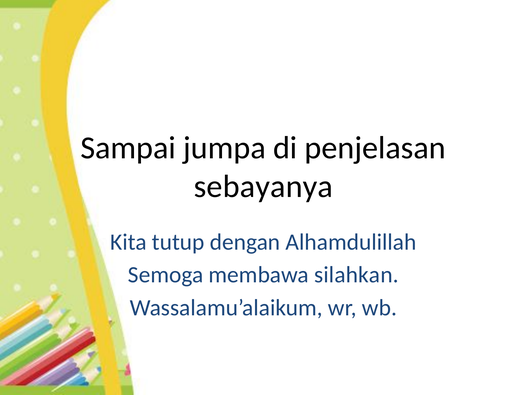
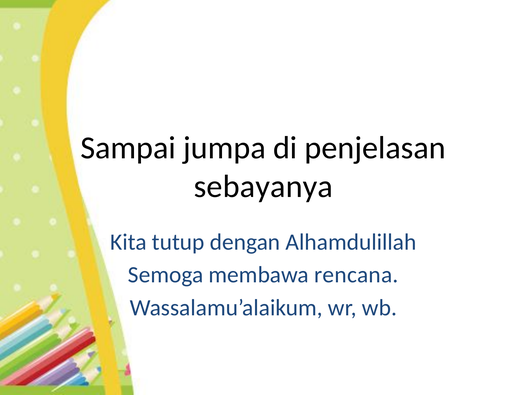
silahkan: silahkan -> rencana
